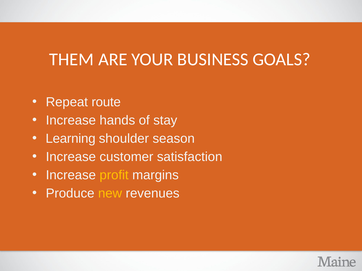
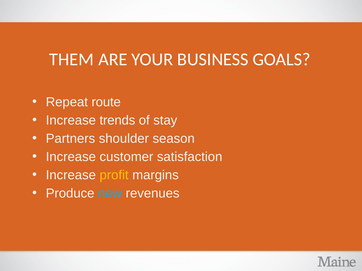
hands: hands -> trends
Learning: Learning -> Partners
new colour: yellow -> light blue
